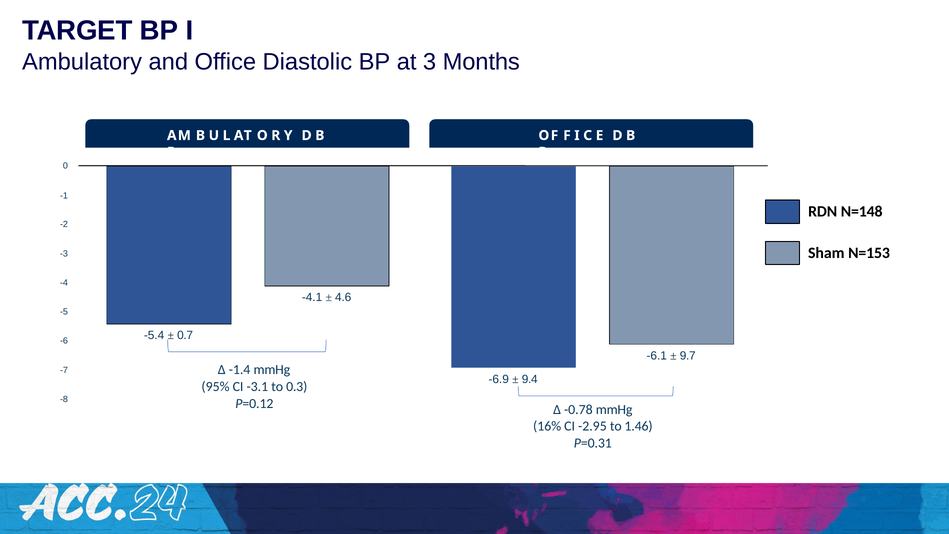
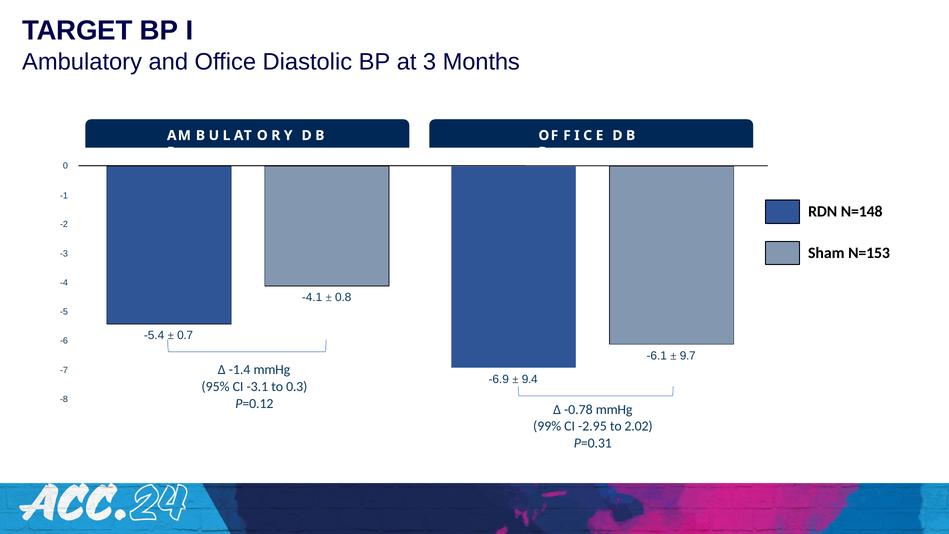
4.6: 4.6 -> 0.8
16%: 16% -> 99%
1.46: 1.46 -> 2.02
